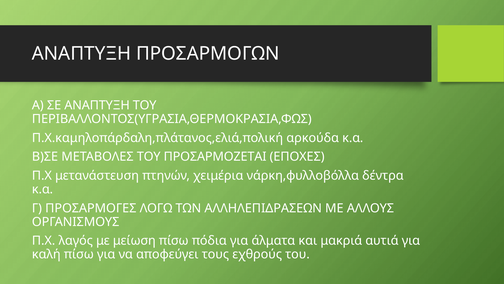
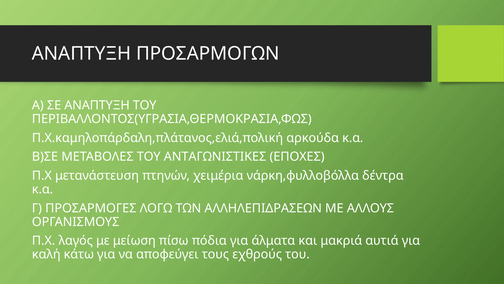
ΠΡΟΣΑΡΜΟΖΕΤΑΙ: ΠΡΟΣΑΡΜΟΖΕΤΑΙ -> ΑΝΤΑΓΩΝΙΣΤΙΚΕΣ
καλή πίσω: πίσω -> κάτω
